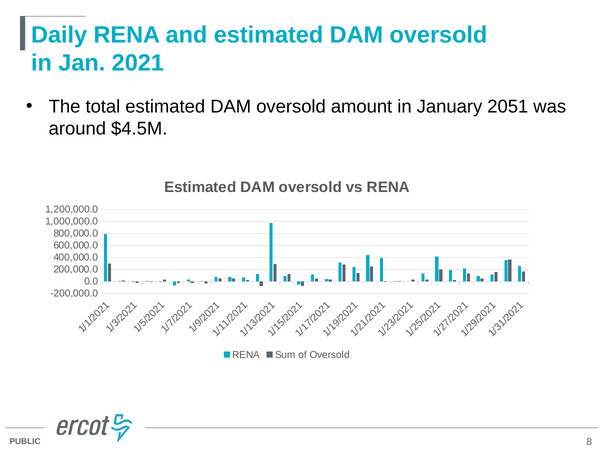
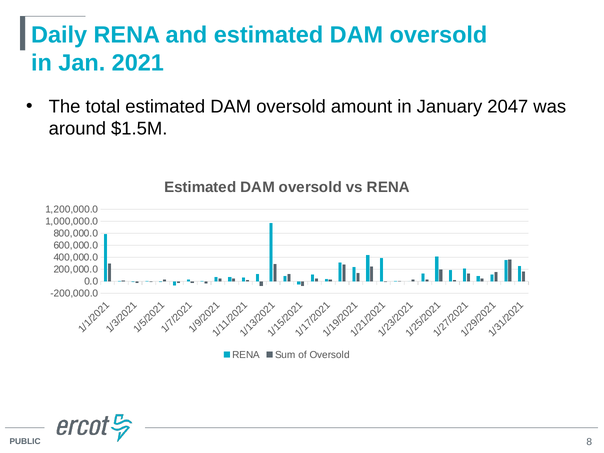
2051: 2051 -> 2047
$4.5M: $4.5M -> $1.5M
